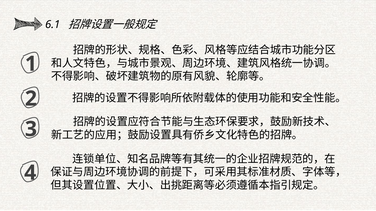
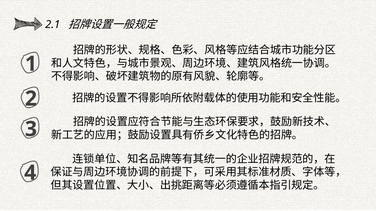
6.1: 6.1 -> 2.1
